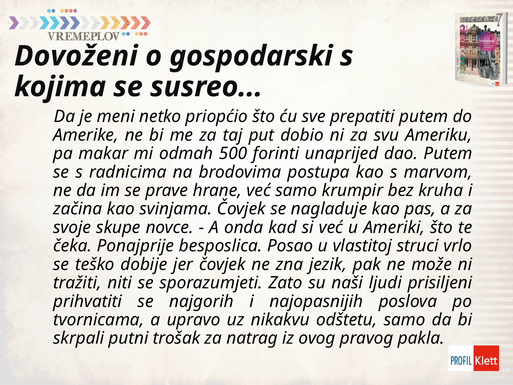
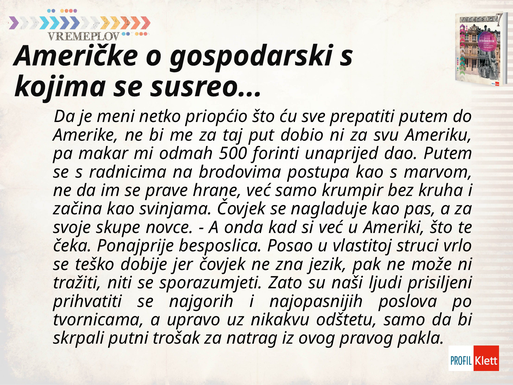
Dovoženi: Dovoženi -> Američke
